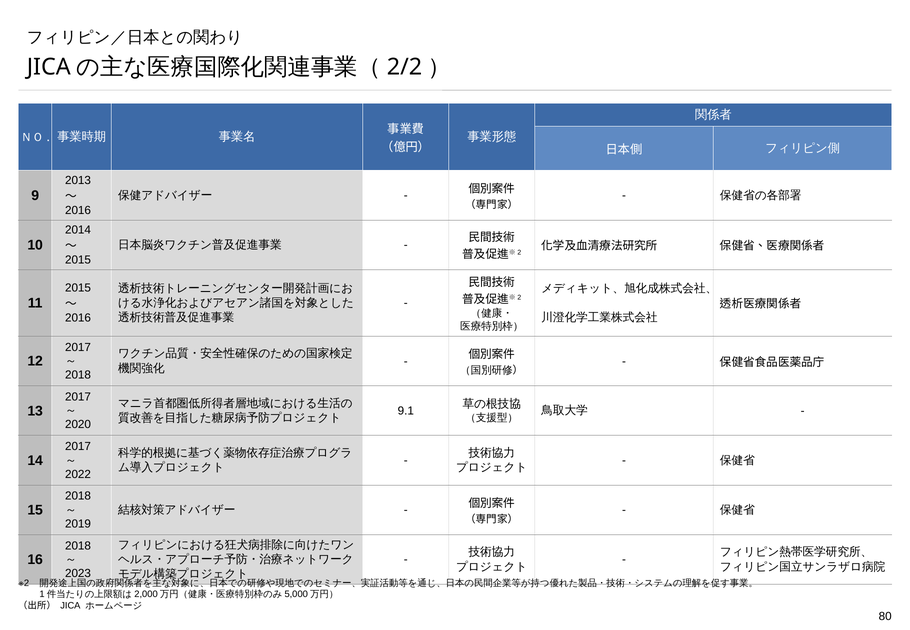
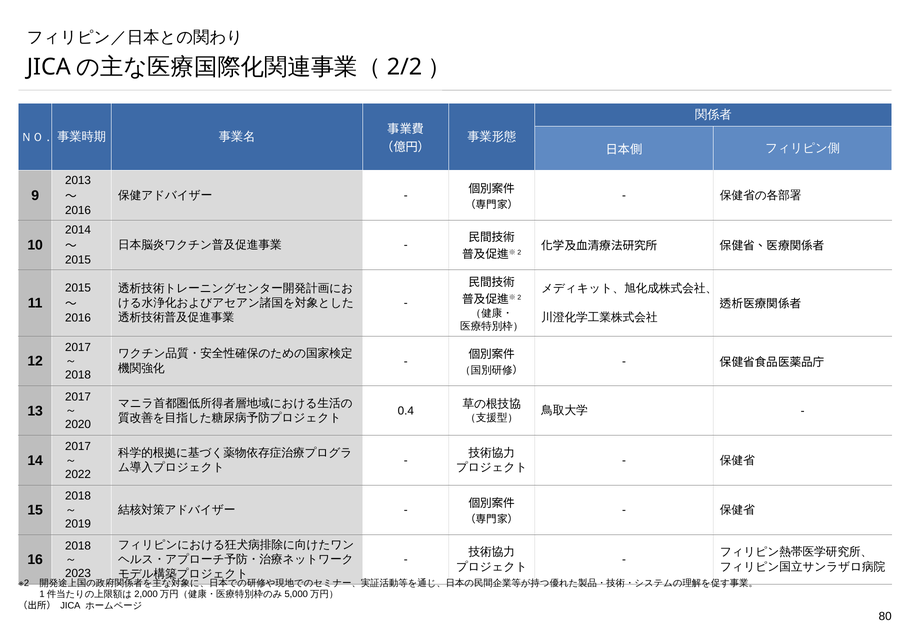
9.1: 9.1 -> 0.4
